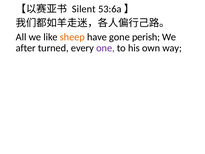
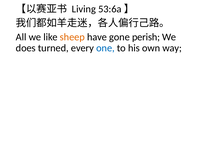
Silent: Silent -> Living
after: after -> does
one colour: purple -> blue
